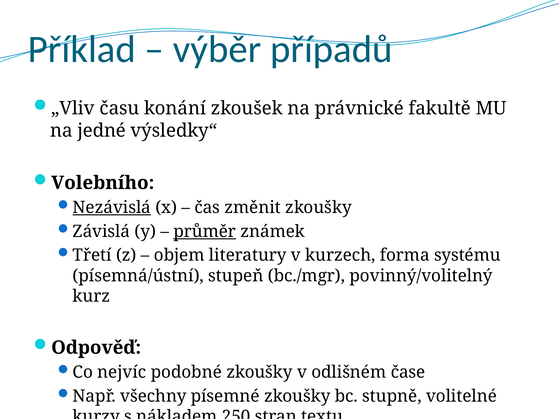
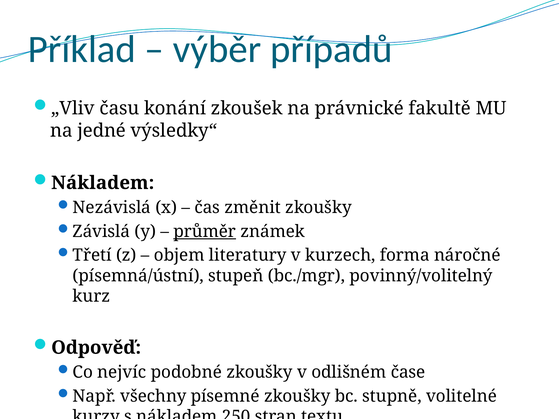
Volebního at (103, 183): Volebního -> Nákladem
Nezávislá underline: present -> none
systému: systému -> náročné
